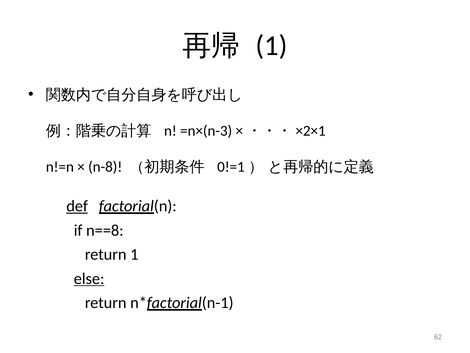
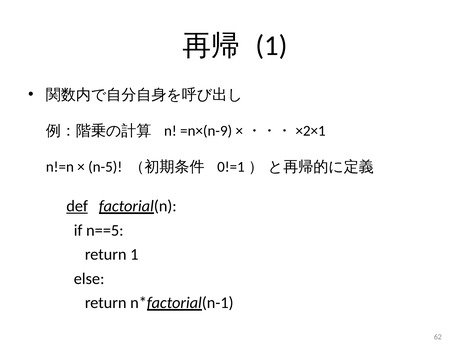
=n×(n-3: =n×(n-3 -> =n×(n-9
n-8: n-8 -> n-5
n==8: n==8 -> n==5
else underline: present -> none
